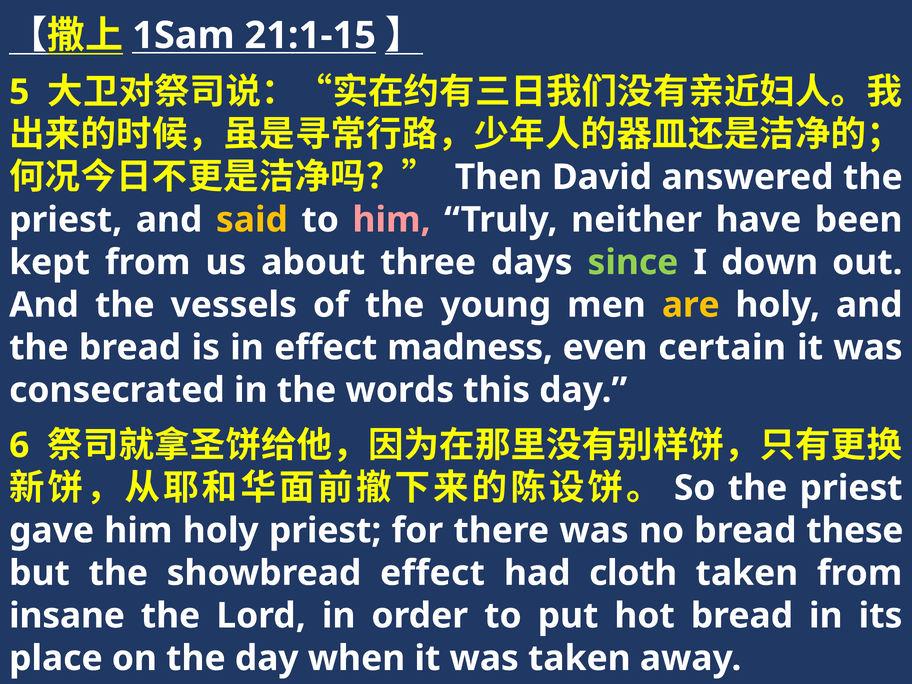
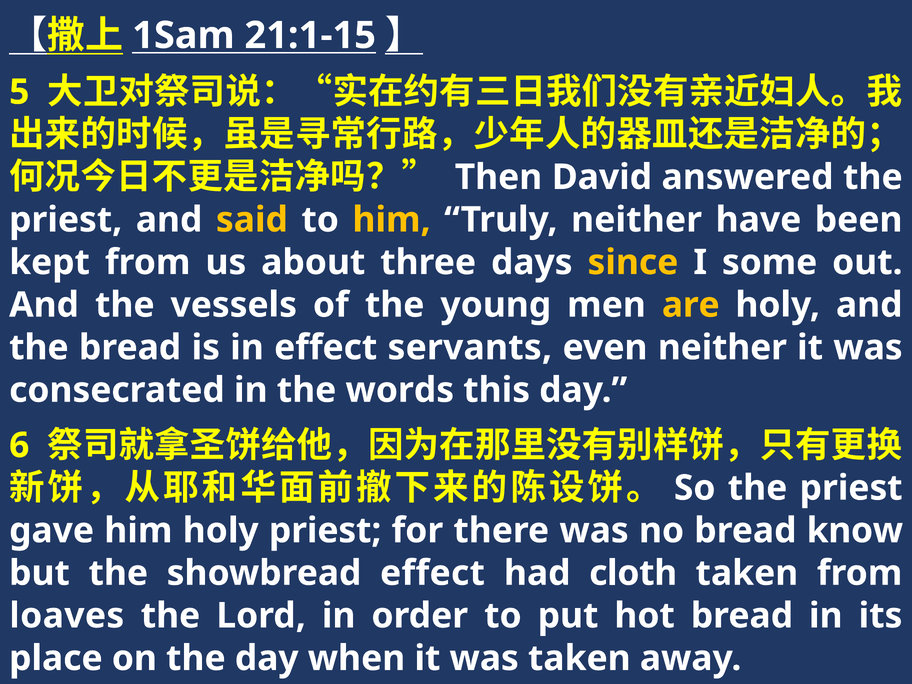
him at (392, 220) colour: pink -> yellow
since colour: light green -> yellow
down: down -> some
madness: madness -> servants
even certain: certain -> neither
these: these -> know
insane: insane -> loaves
